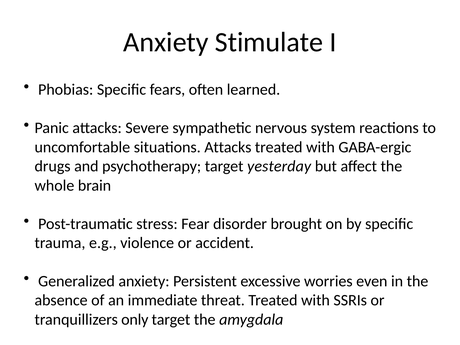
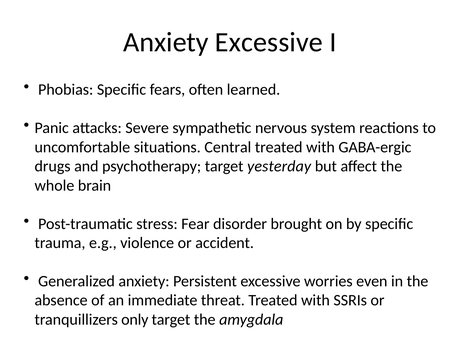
Anxiety Stimulate: Stimulate -> Excessive
situations Attacks: Attacks -> Central
